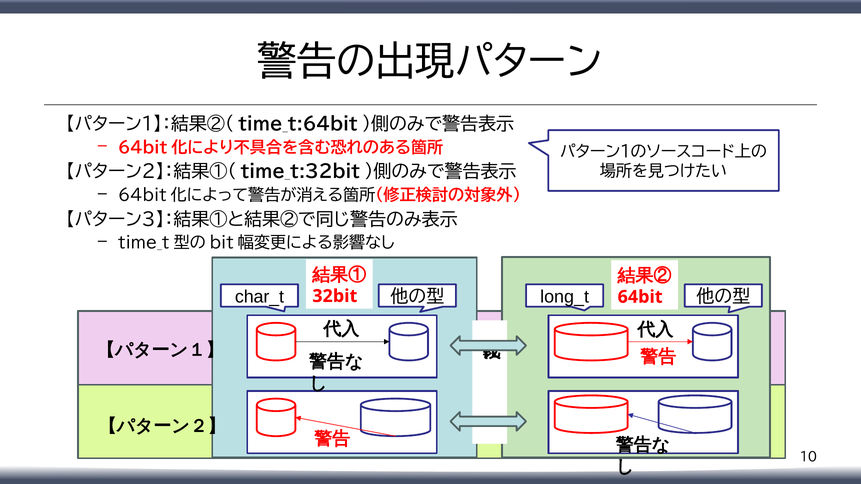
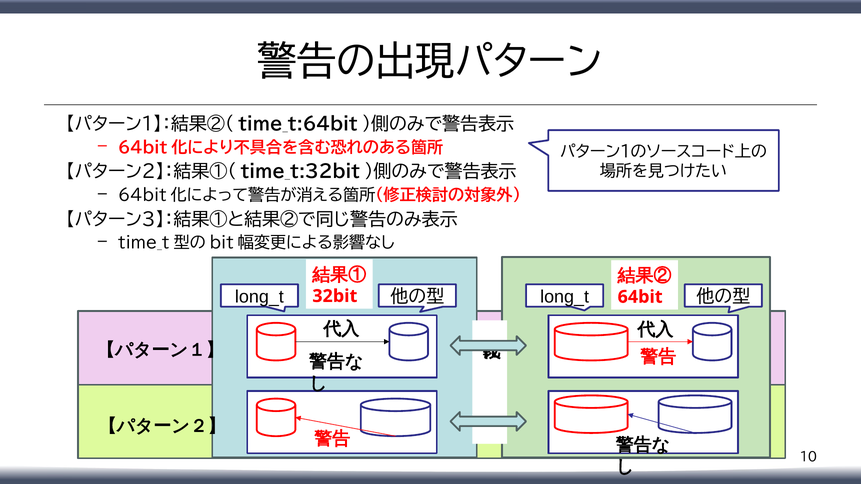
char_t at (259, 297): char_t -> long_t
